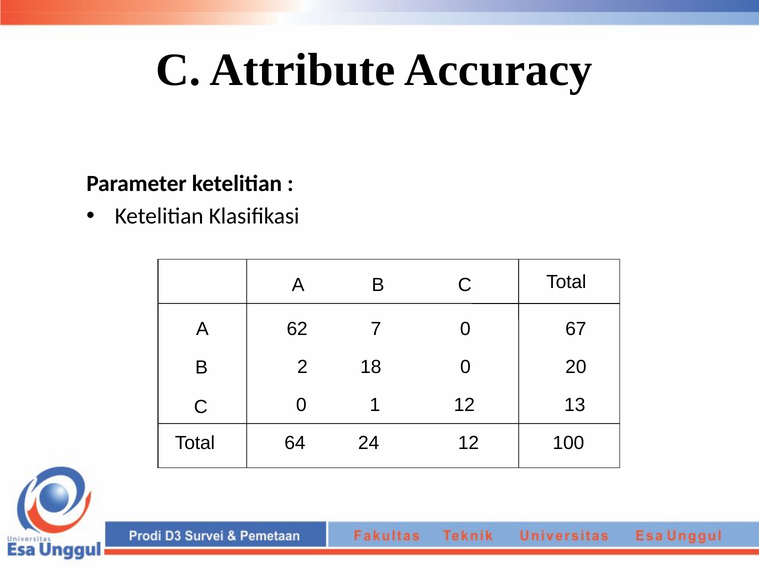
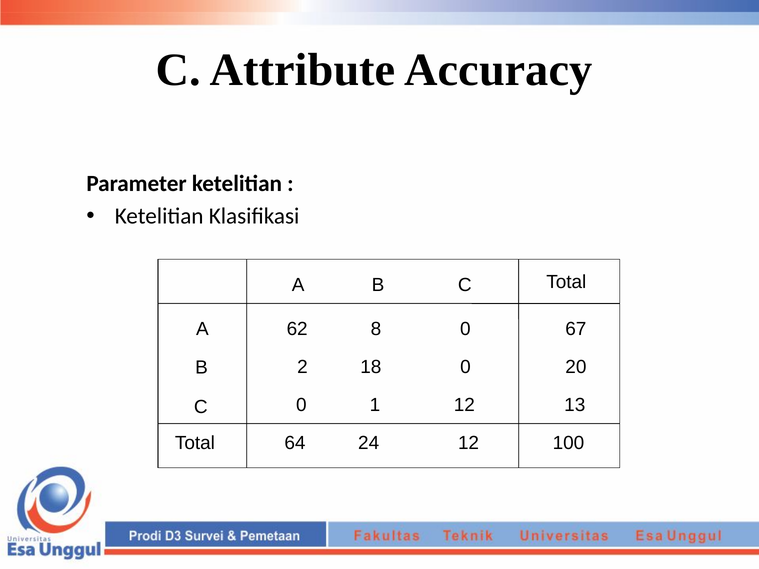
7: 7 -> 8
